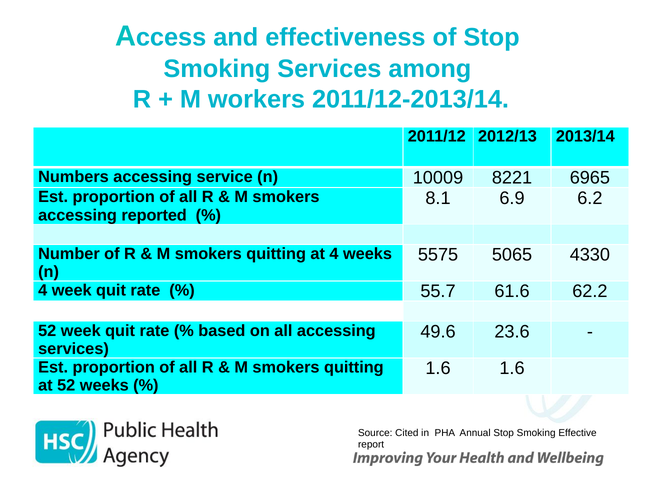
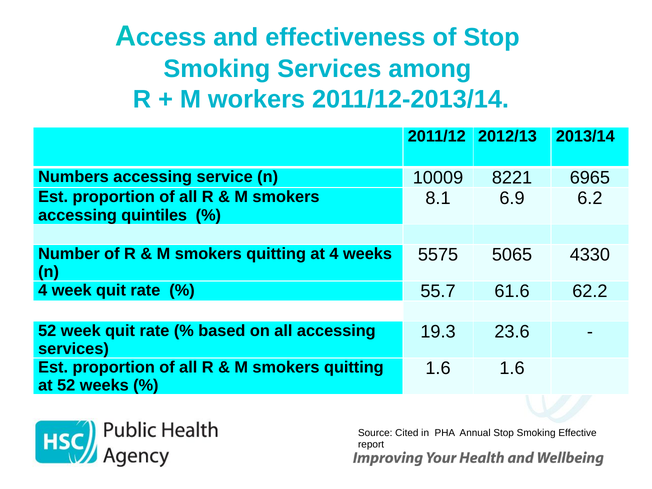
reported: reported -> quintiles
49.6: 49.6 -> 19.3
